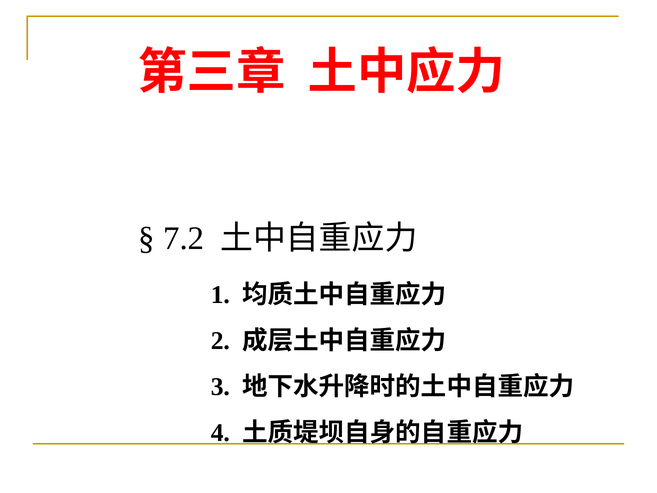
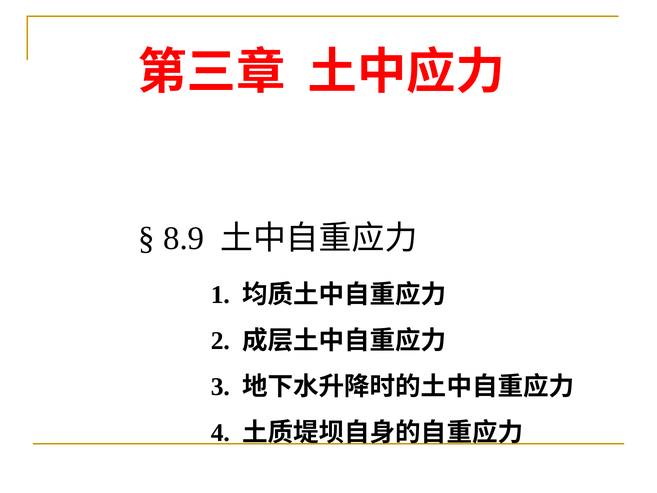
7.2: 7.2 -> 8.9
